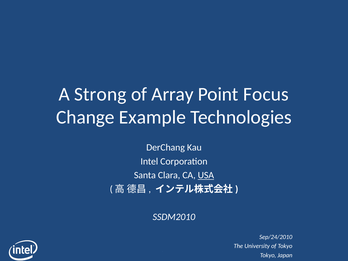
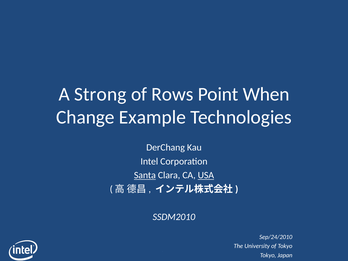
Array: Array -> Rows
Focus: Focus -> When
Santa underline: none -> present
